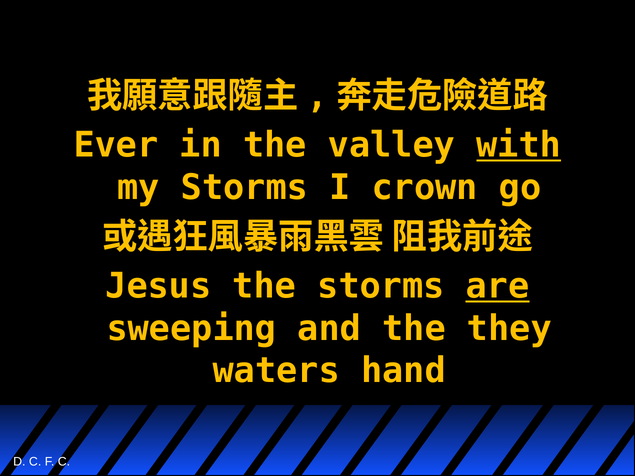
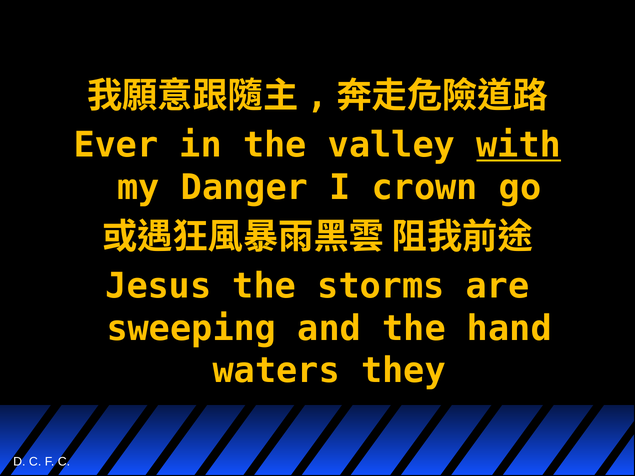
my Storms: Storms -> Danger
are underline: present -> none
they: they -> hand
hand: hand -> they
